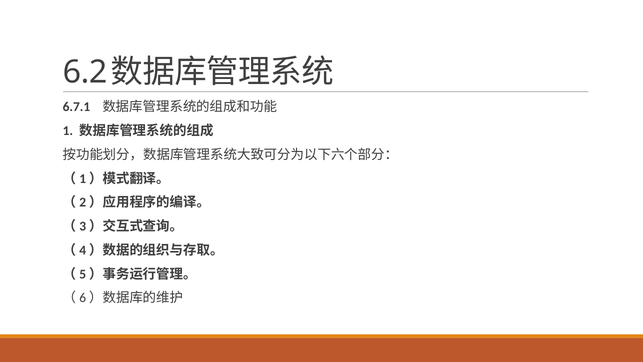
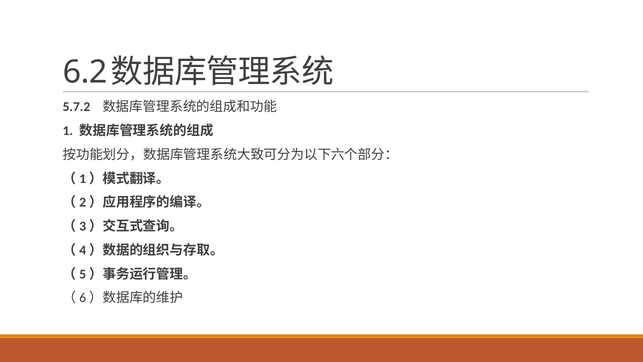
6.7.1: 6.7.1 -> 5.7.2
